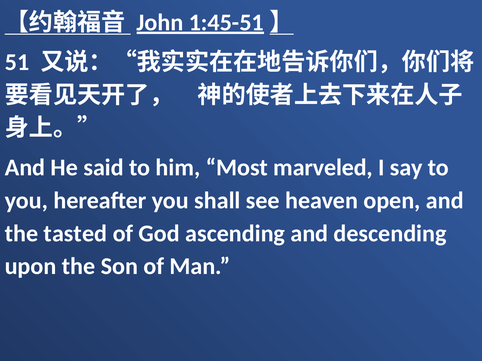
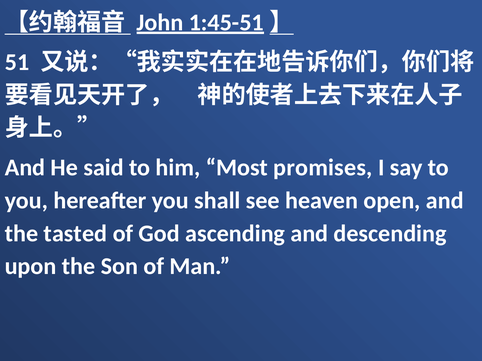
marveled: marveled -> promises
